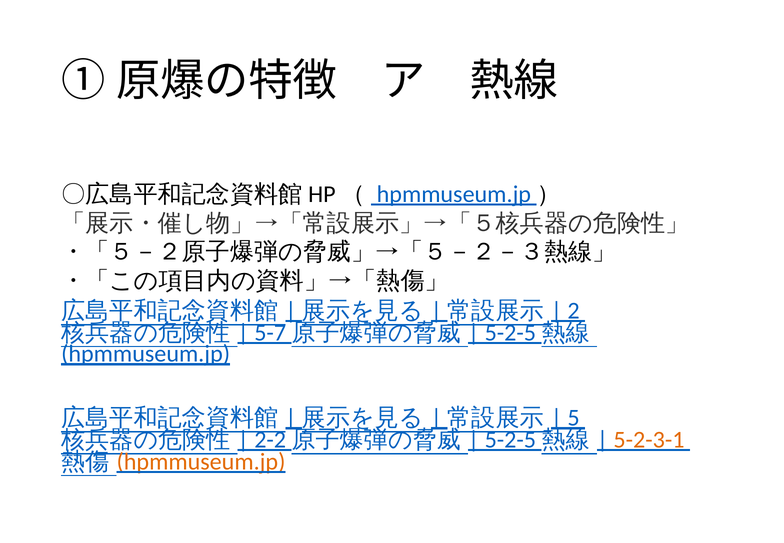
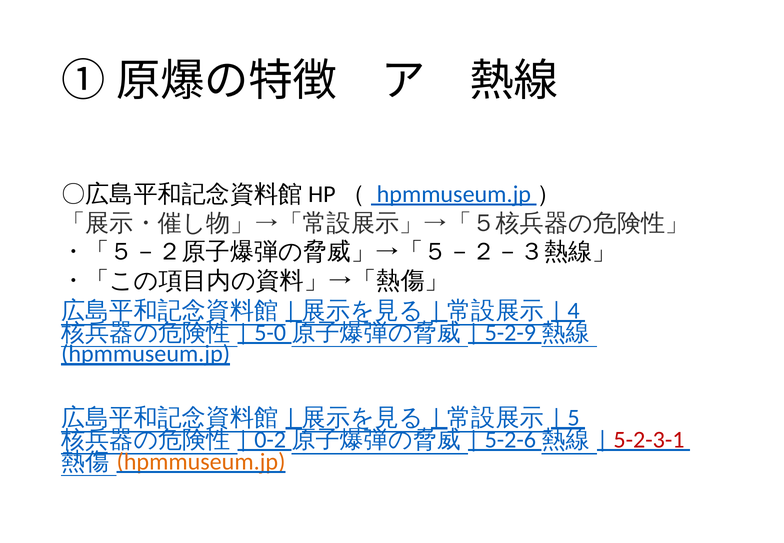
2: 2 -> 4
5-7: 5-7 -> 5-0
5-2-5 at (510, 332): 5-2-5 -> 5-2-9
2-2: 2-2 -> 0-2
5-2-5 at (510, 439): 5-2-5 -> 5-2-6
5-2-3-1 colour: orange -> red
